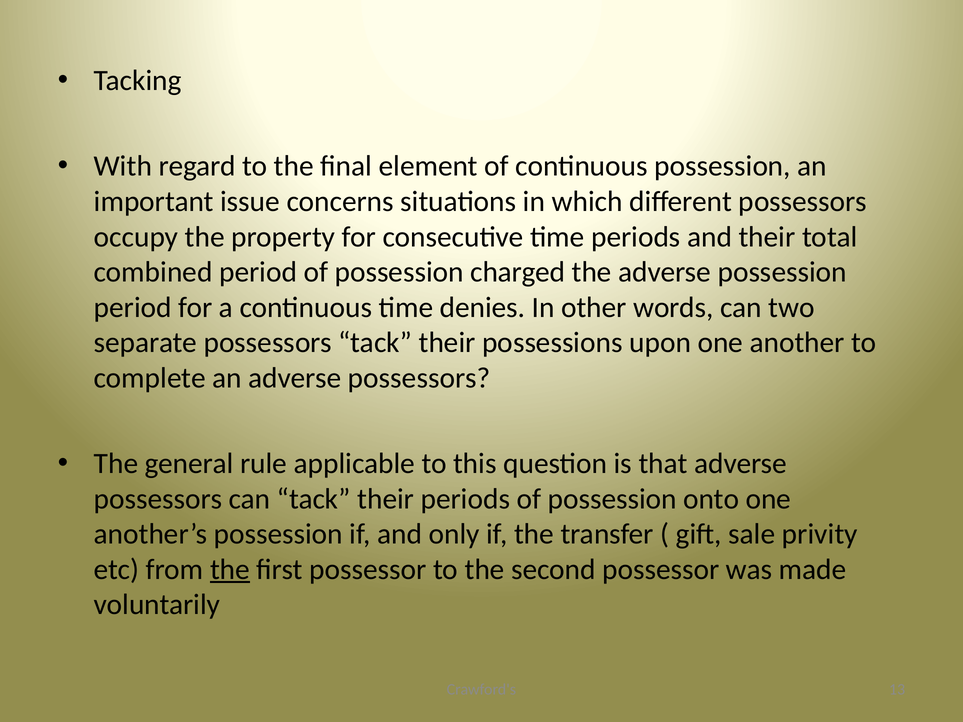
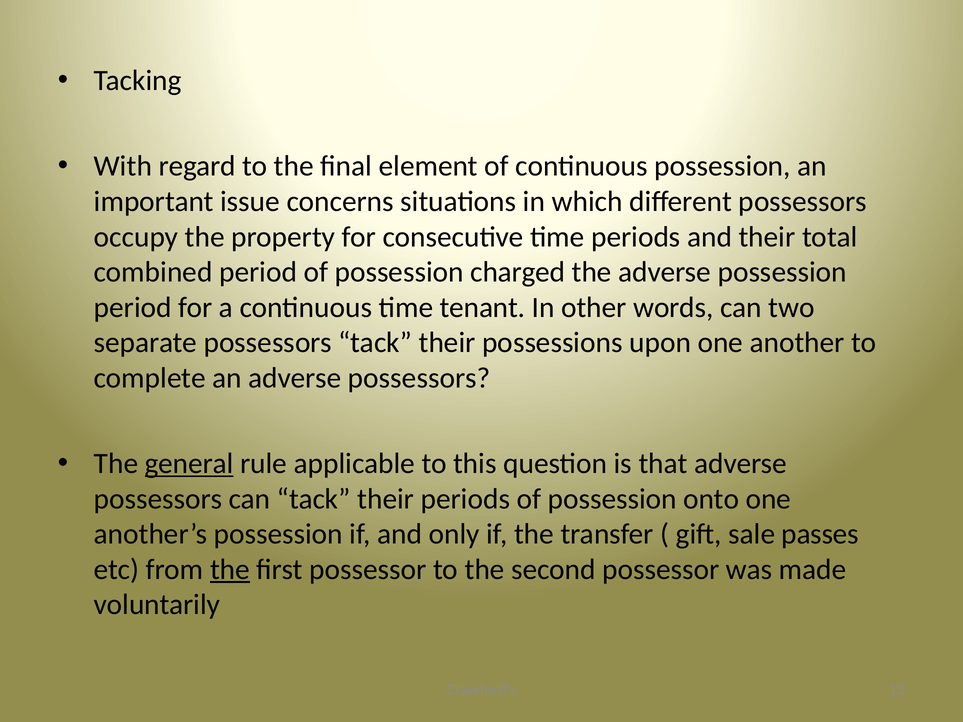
denies: denies -> tenant
general underline: none -> present
privity: privity -> passes
